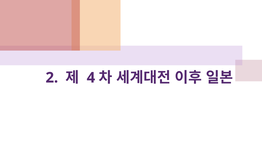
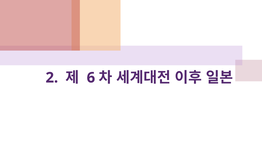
4: 4 -> 6
